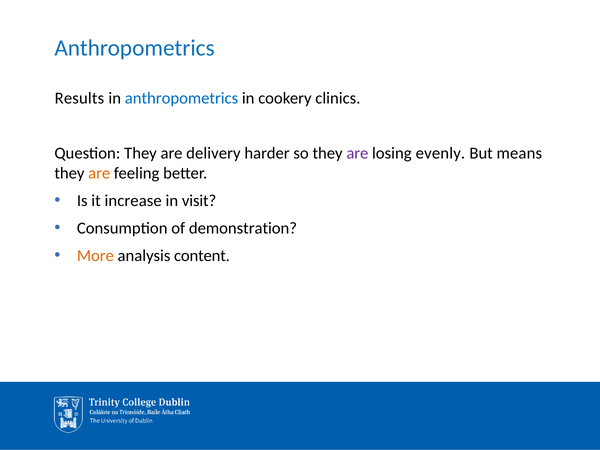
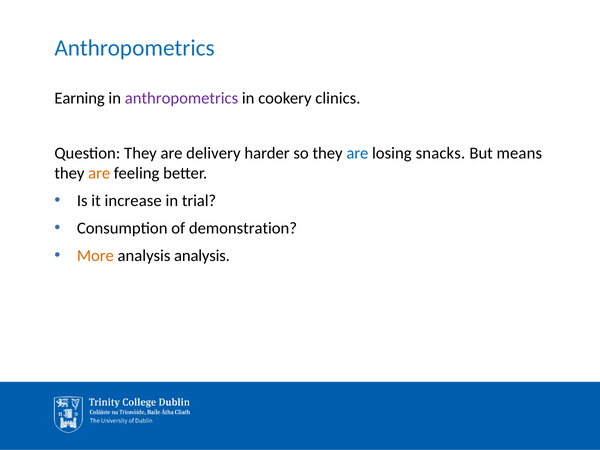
Results: Results -> Earning
anthropometrics at (181, 98) colour: blue -> purple
are at (357, 153) colour: purple -> blue
evenly: evenly -> snacks
visit: visit -> trial
analysis content: content -> analysis
